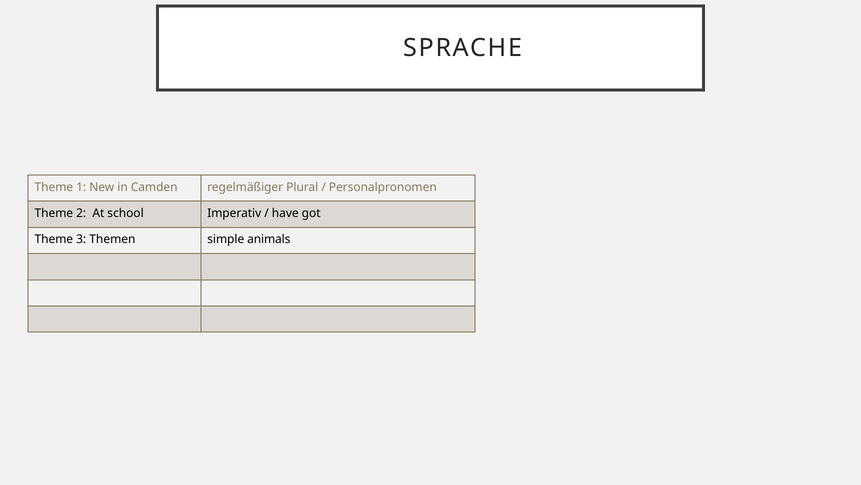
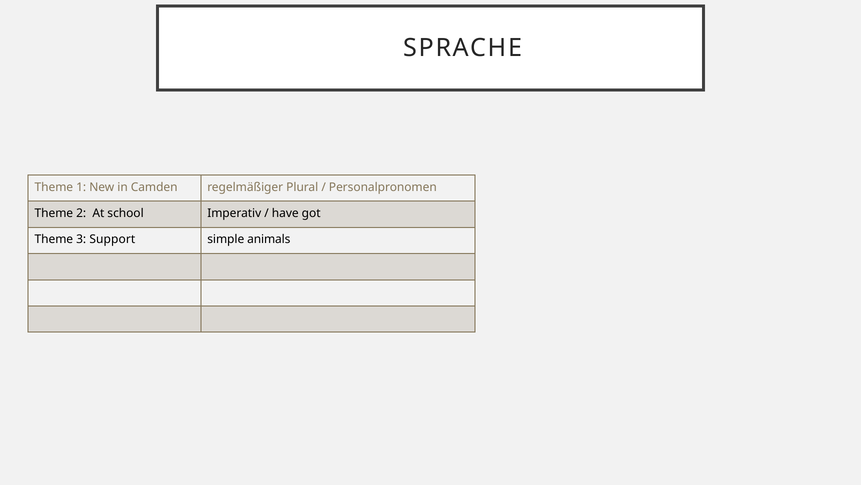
Themen: Themen -> Support
